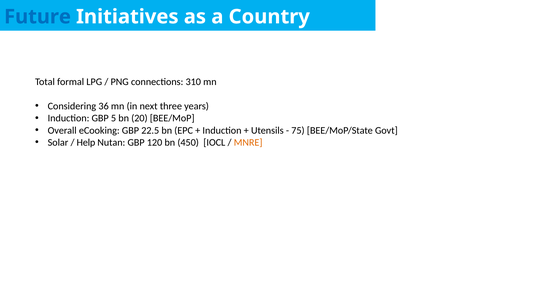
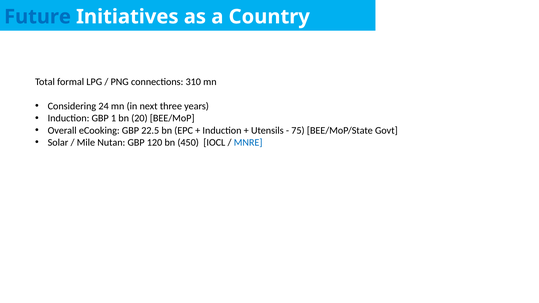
36: 36 -> 24
5: 5 -> 1
Help: Help -> Mile
MNRE colour: orange -> blue
